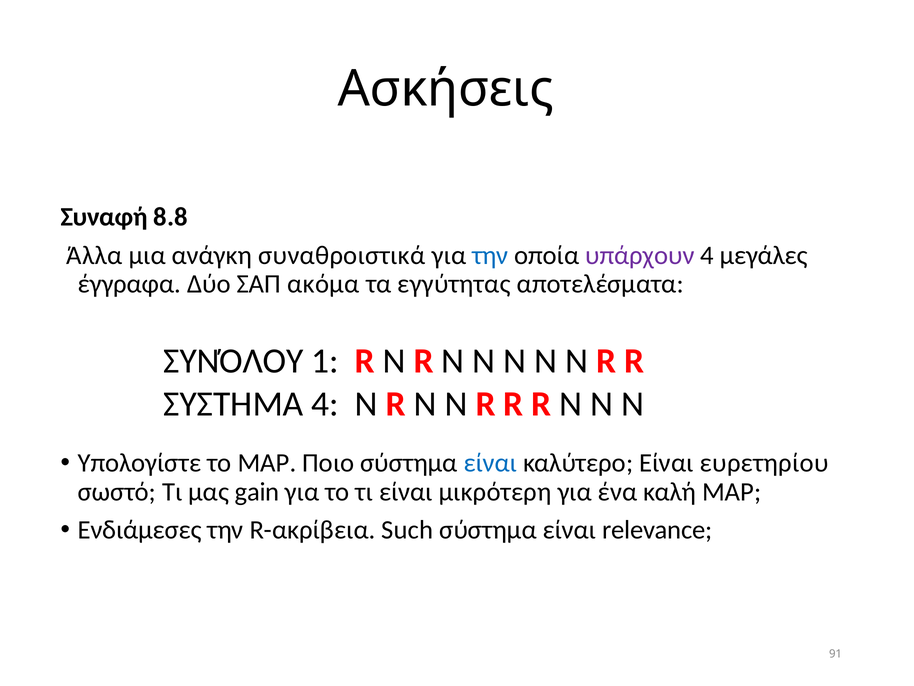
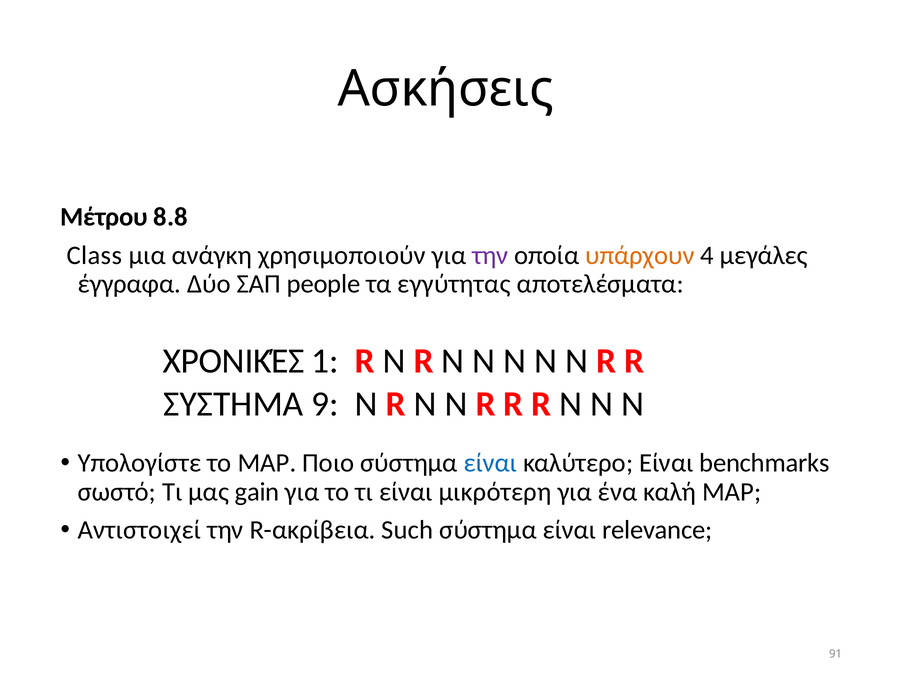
Συναφή: Συναφή -> Μέτρου
Άλλα: Άλλα -> Class
συναθροιστικά: συναθροιστικά -> χρησιμοποιούν
την at (490, 255) colour: blue -> purple
υπάρχουν colour: purple -> orange
ακόμα: ακόμα -> people
ΣΥΝΌΛΟΥ: ΣΥΝΌΛΟΥ -> ΧΡΟΝΙΚΈΣ
ΣΥΣΤΗΜΑ 4: 4 -> 9
ευρετηρίου: ευρετηρίου -> benchmarks
Ενδιάμεσες: Ενδιάμεσες -> Αντιστοιχεί
